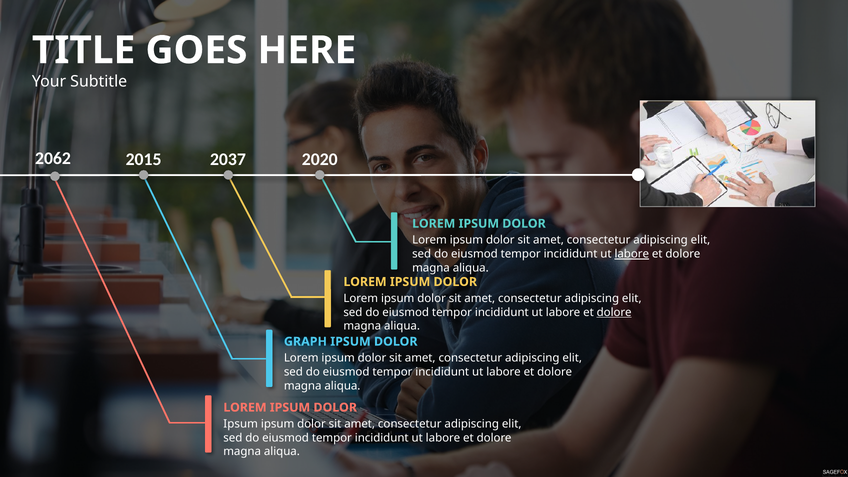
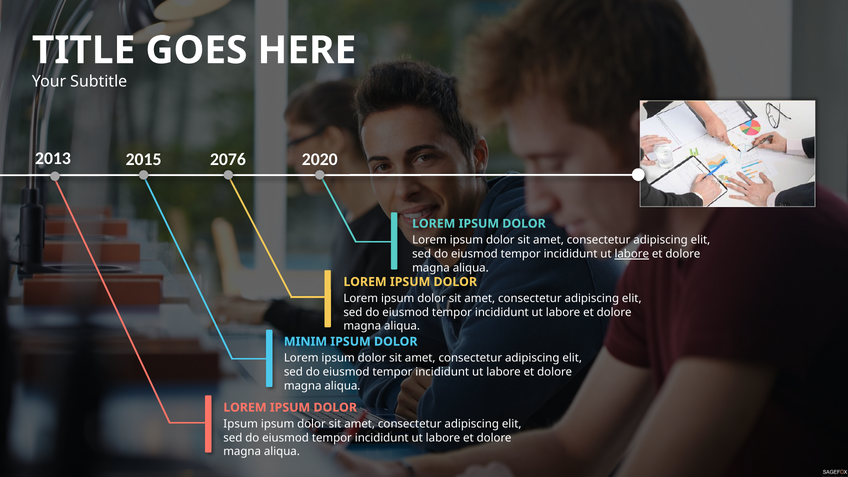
2062: 2062 -> 2013
2037: 2037 -> 2076
dolore at (614, 312) underline: present -> none
GRAPH: GRAPH -> MINIM
